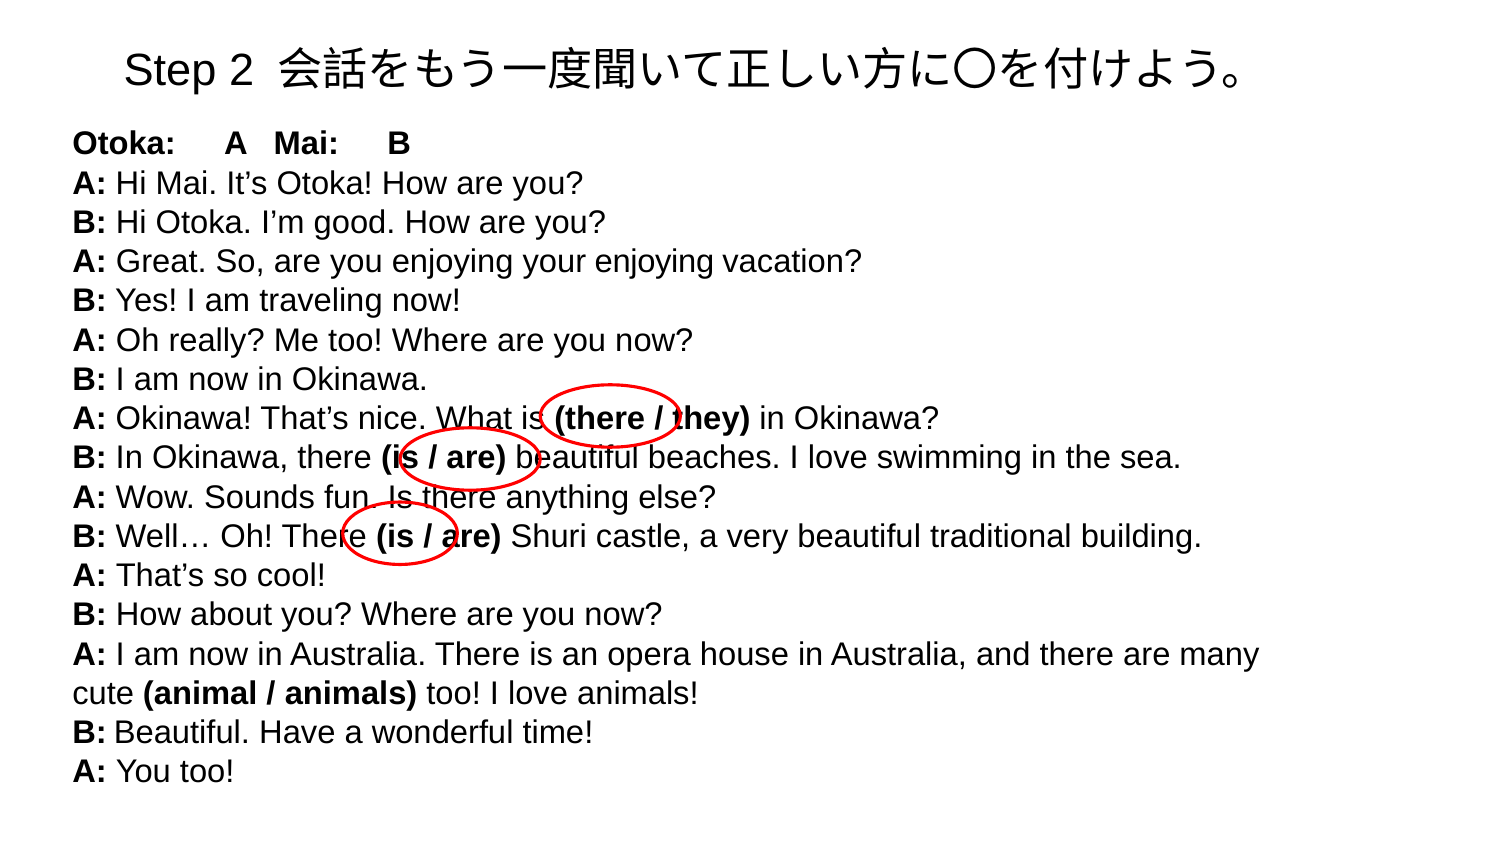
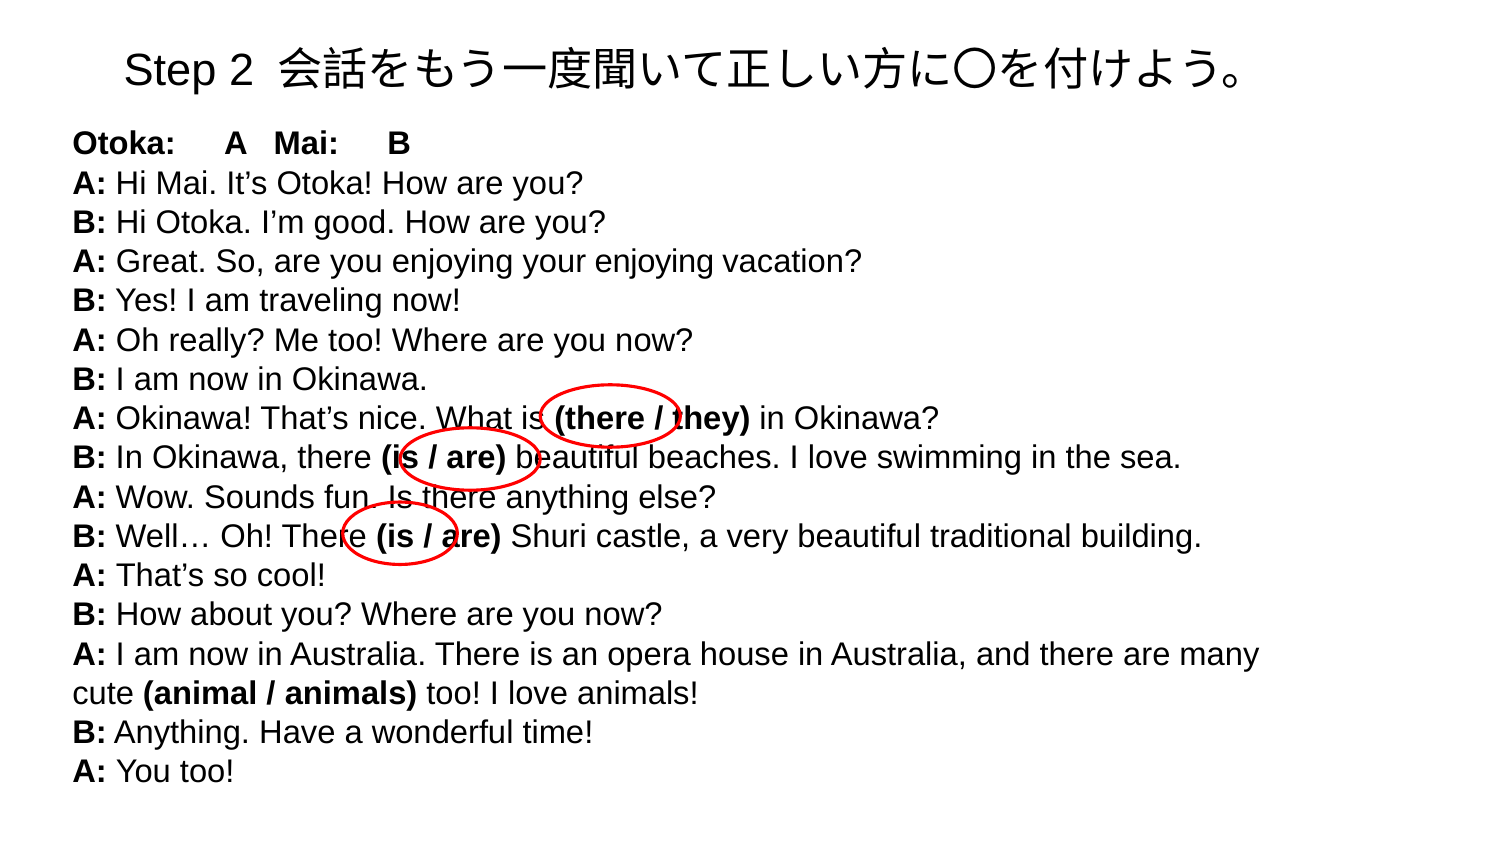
B Beautiful: Beautiful -> Anything
